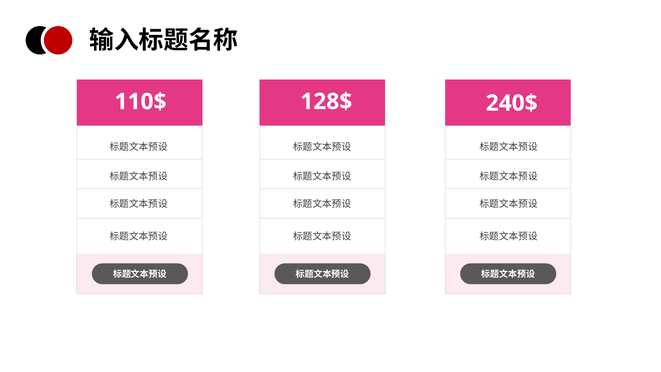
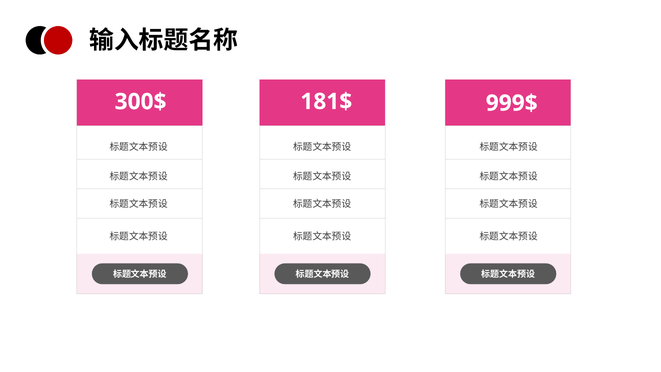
128$: 128$ -> 181$
110$: 110$ -> 300$
240$: 240$ -> 999$
